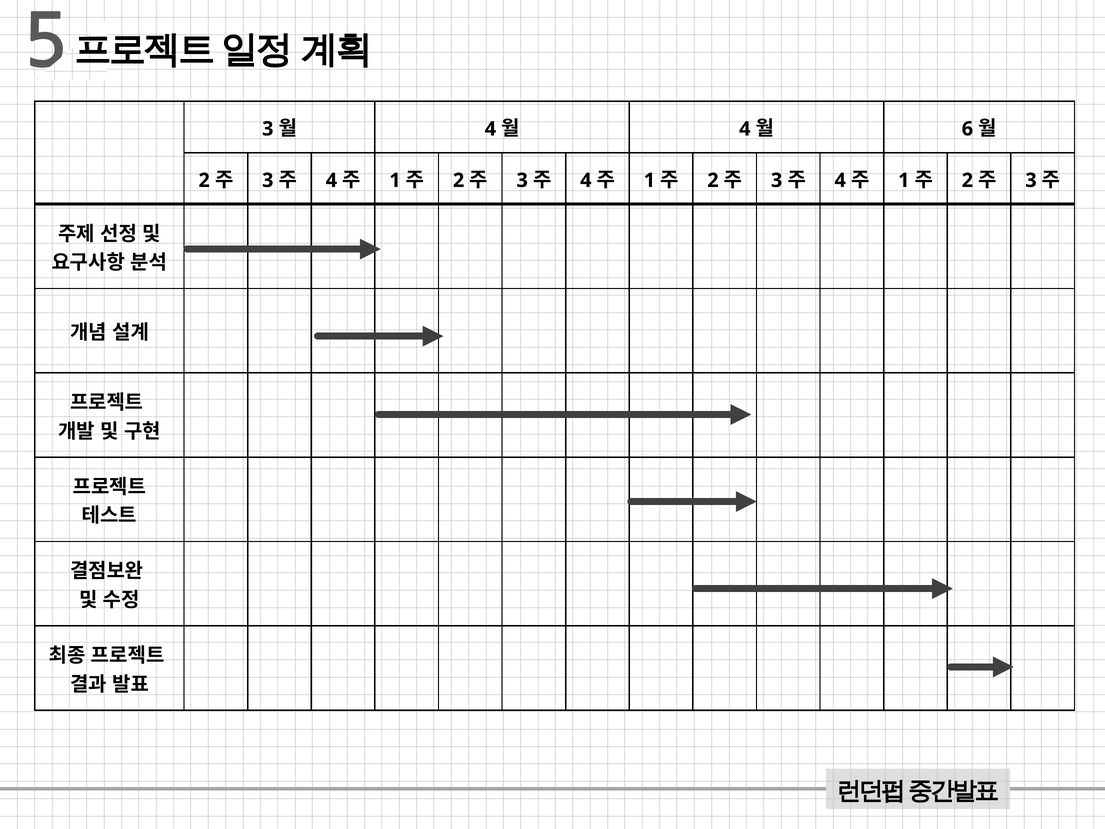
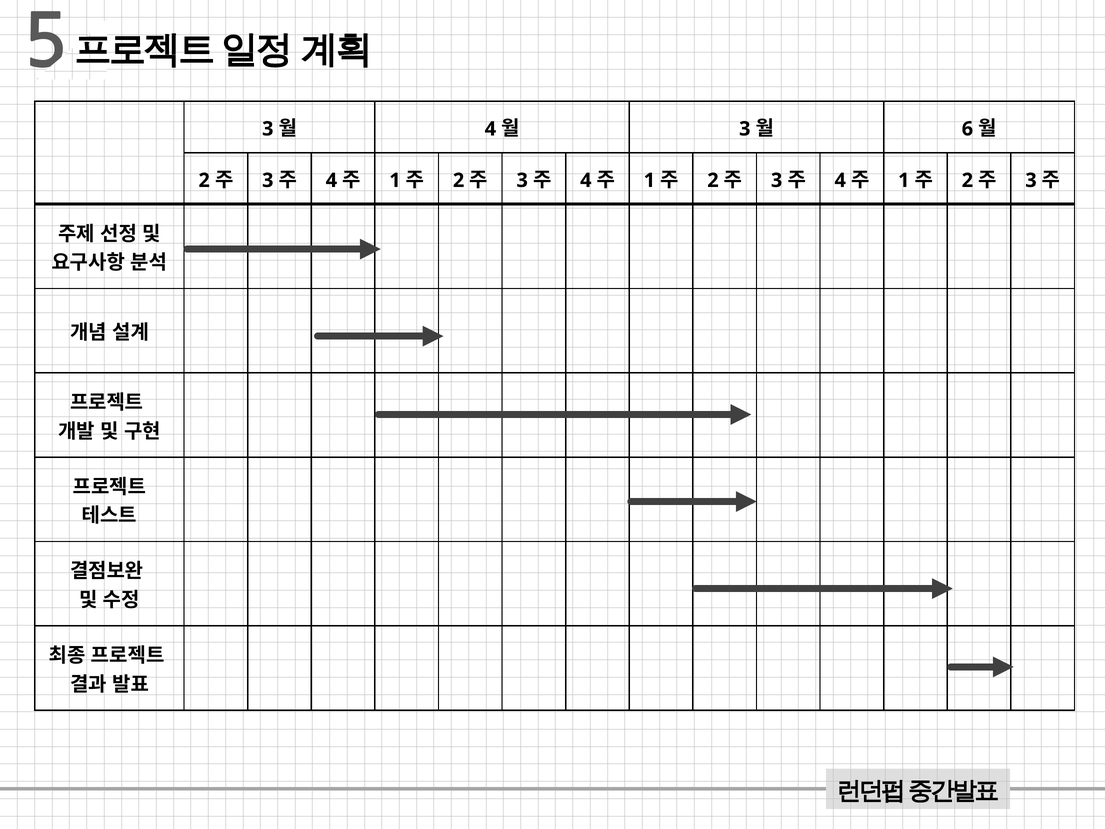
4 at (745, 129): 4 -> 3
